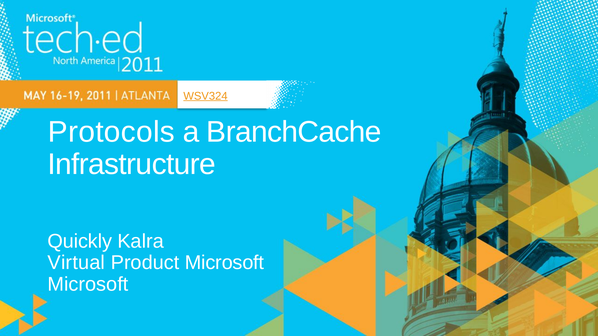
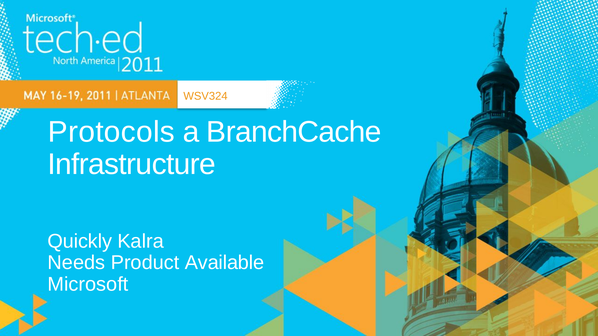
WSV324 underline: present -> none
Virtual: Virtual -> Needs
Product Microsoft: Microsoft -> Available
